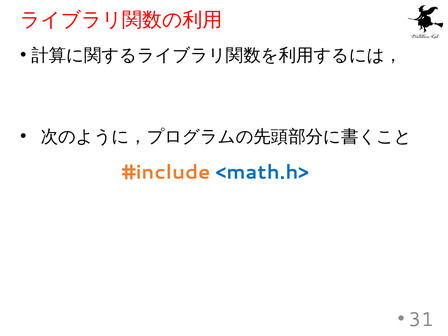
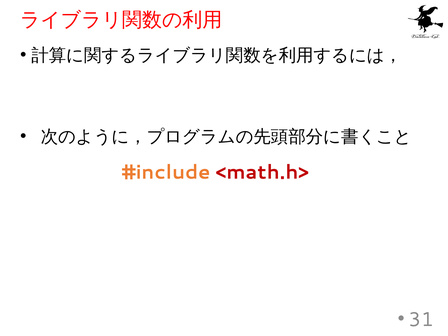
<math.h> colour: blue -> red
